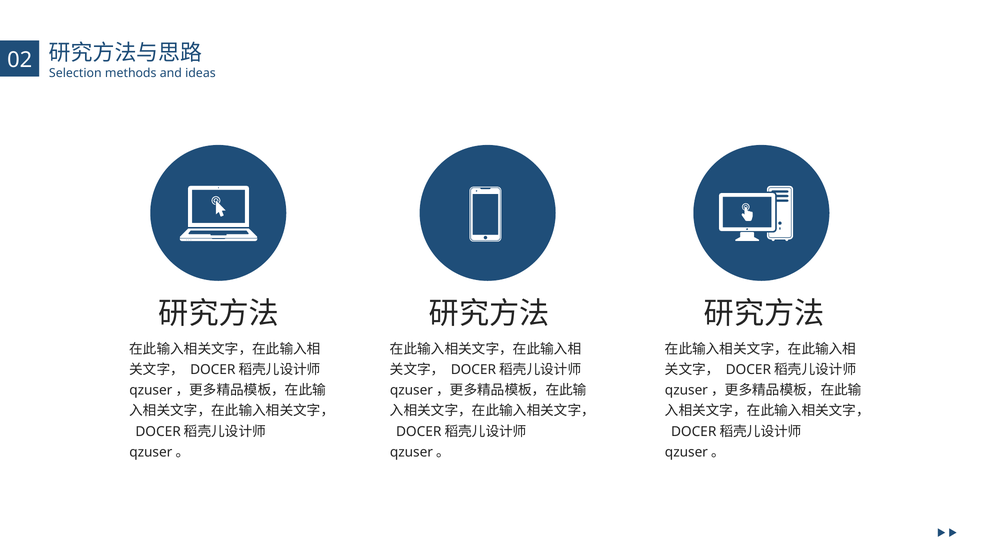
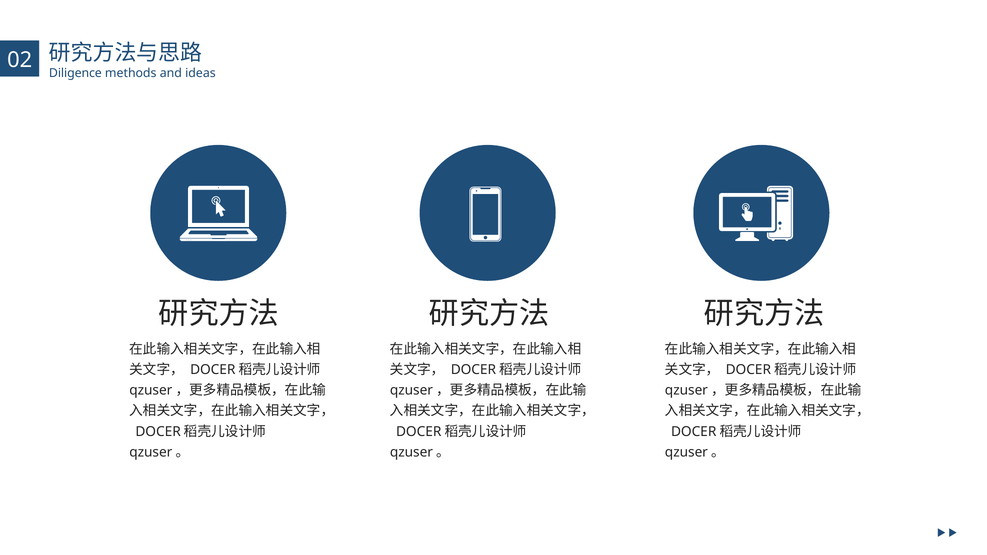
Selection: Selection -> Diligence
